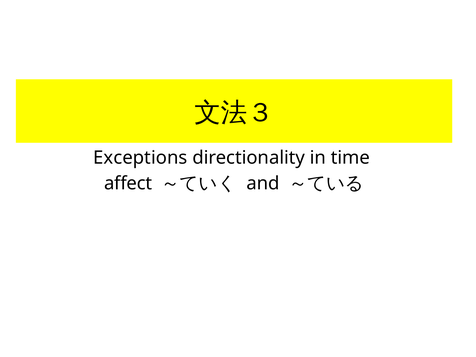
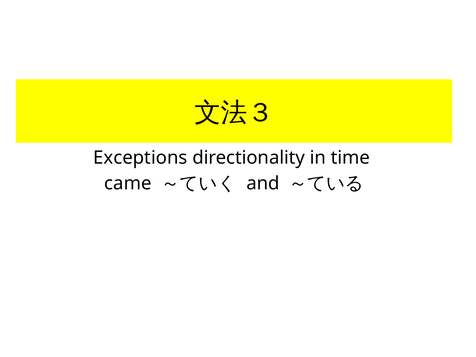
affect: affect -> came
